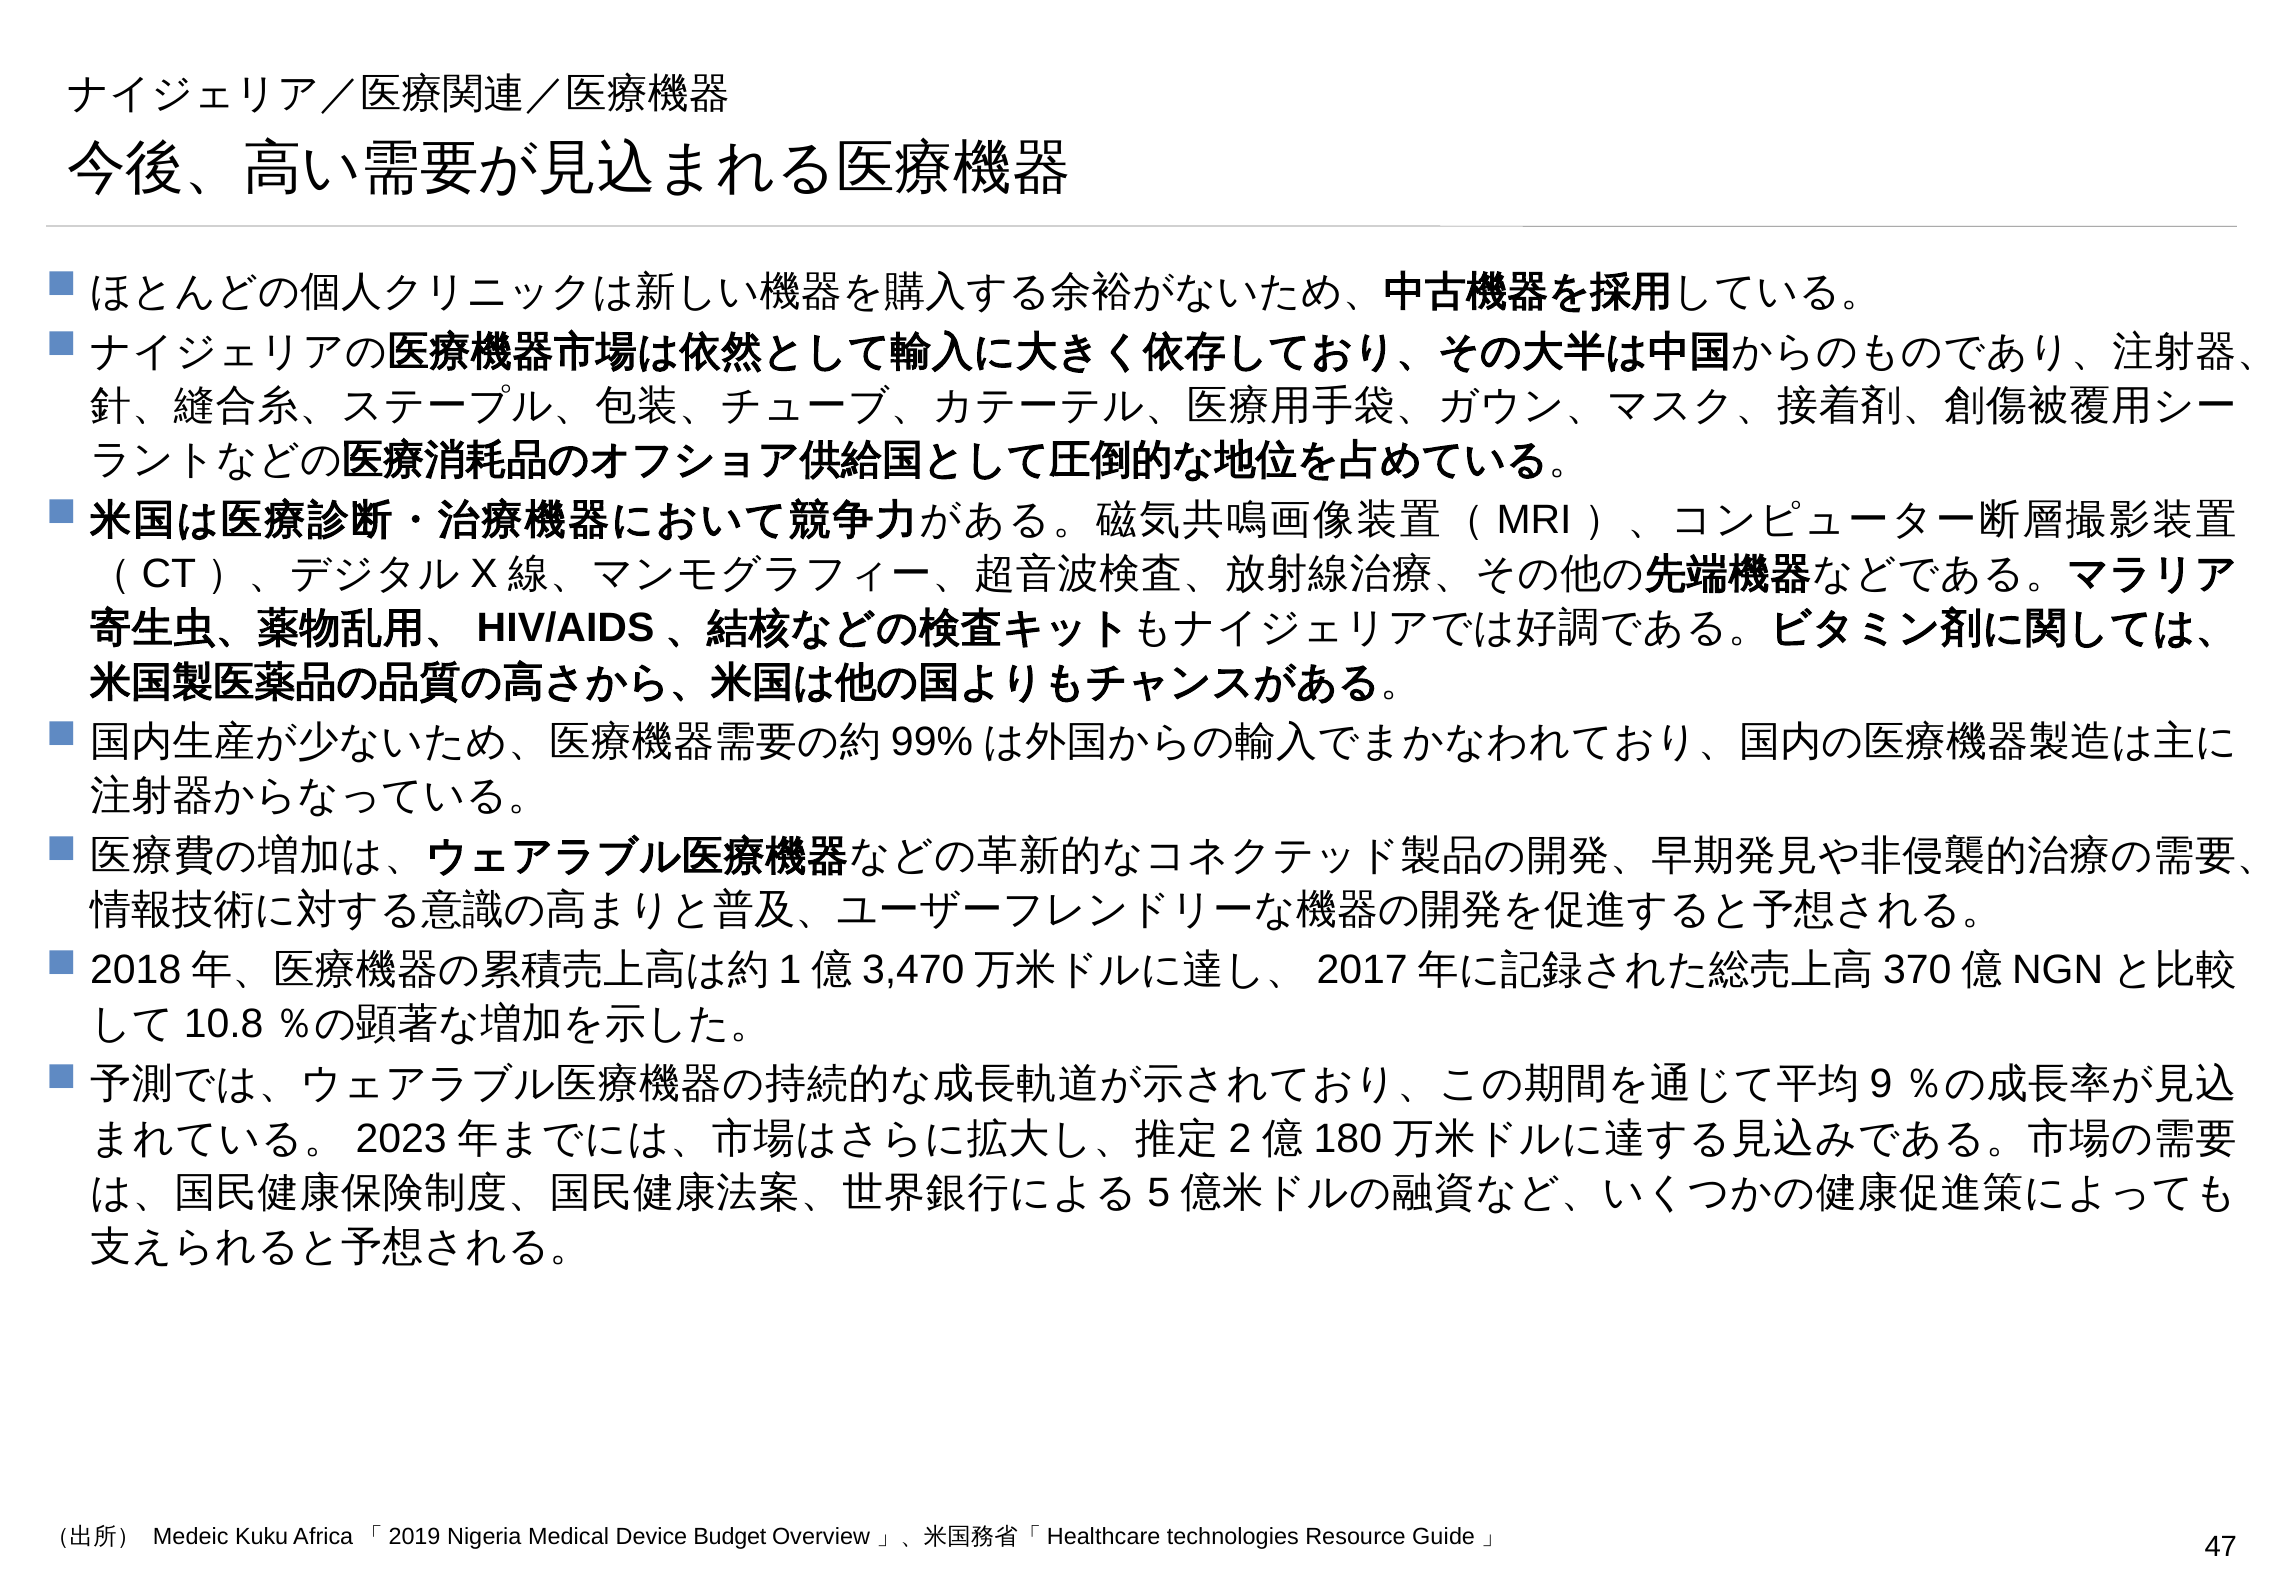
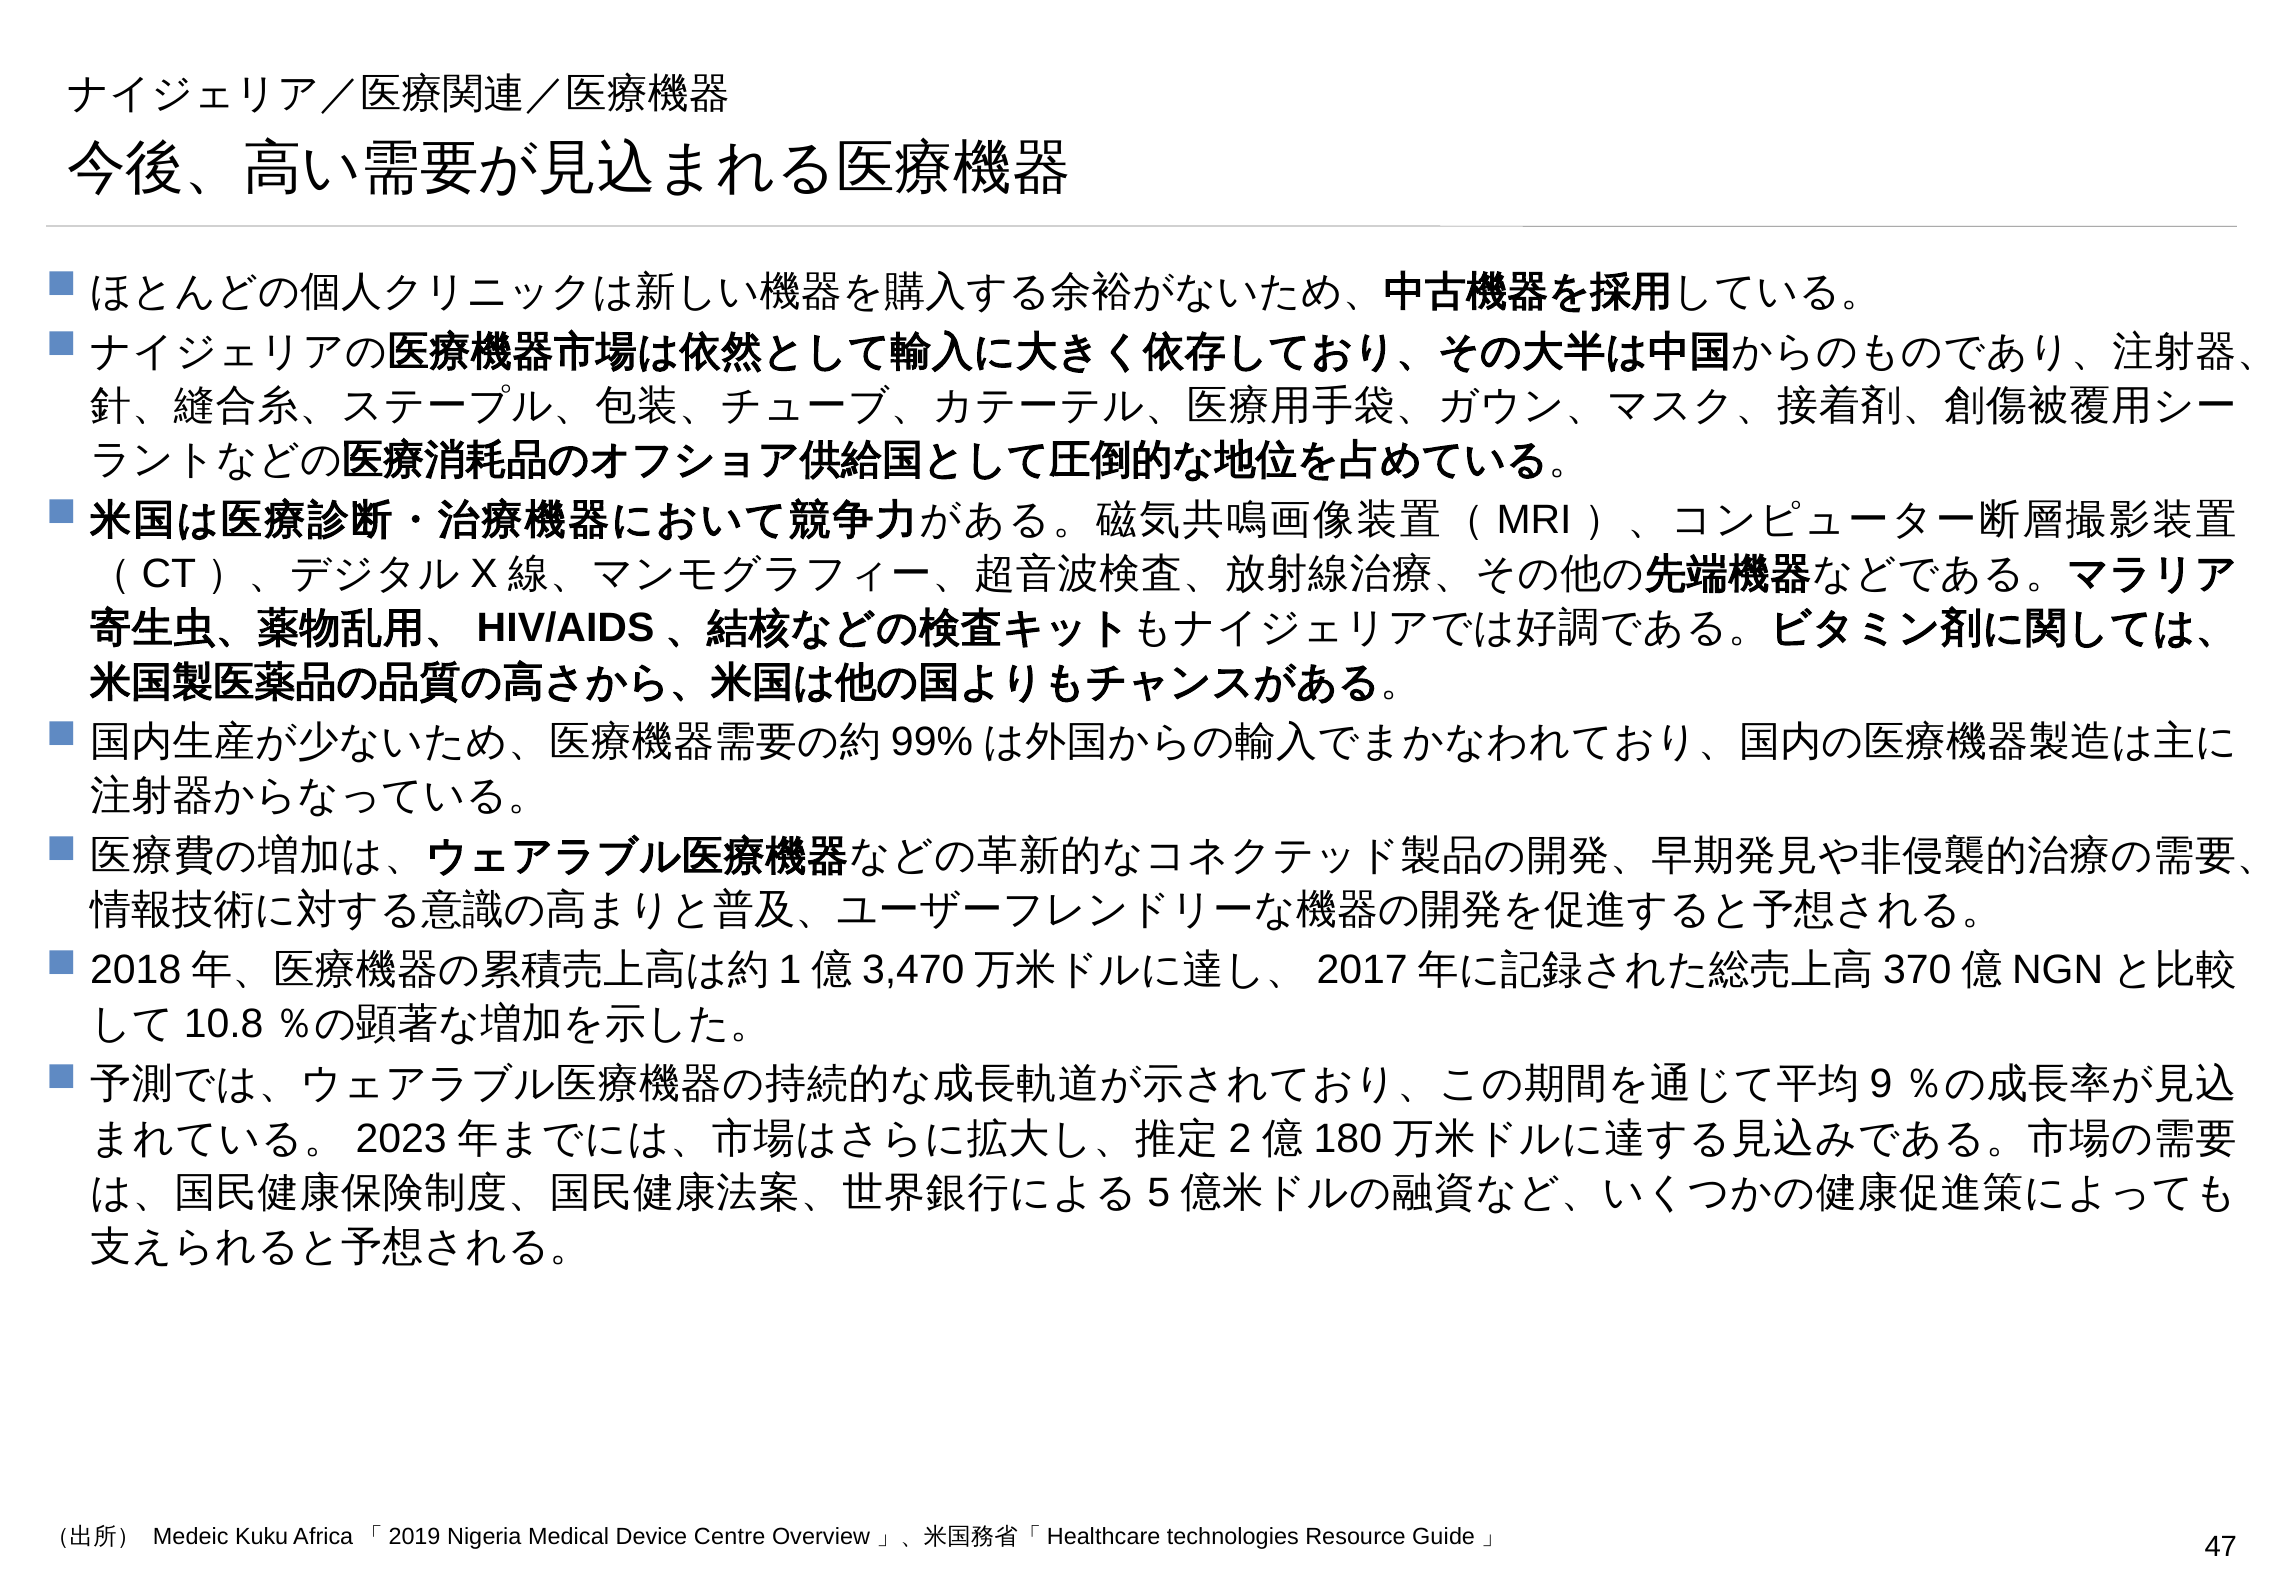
Budget: Budget -> Centre
